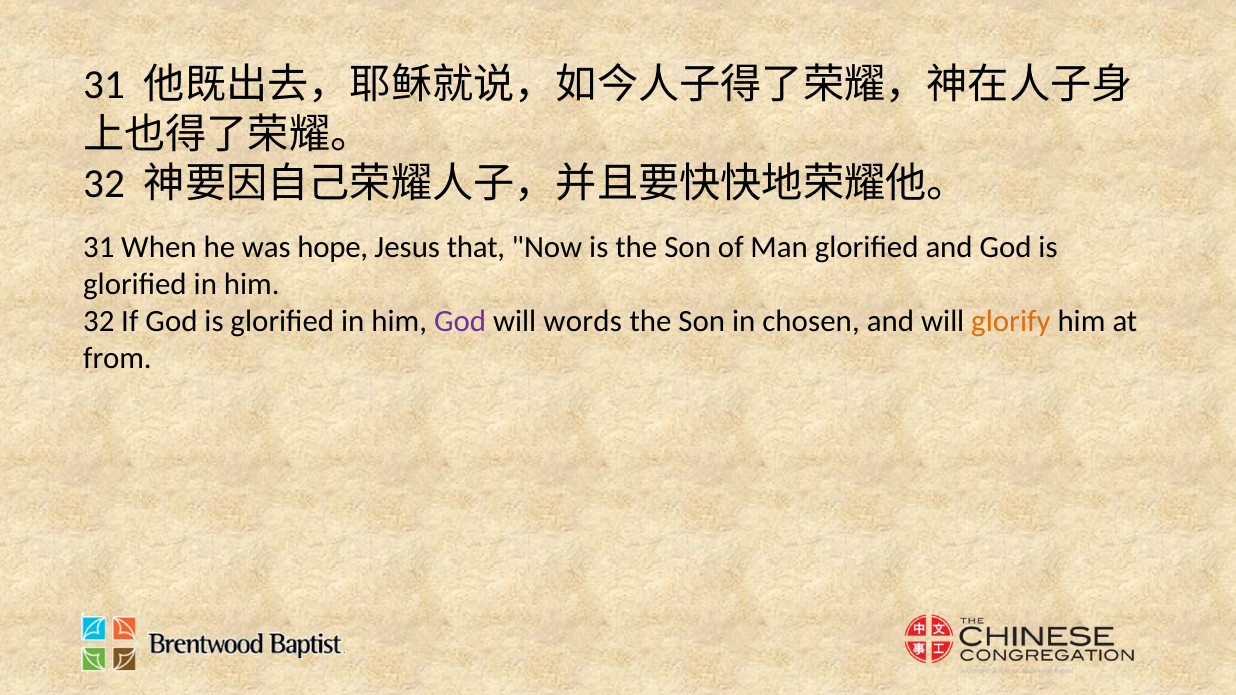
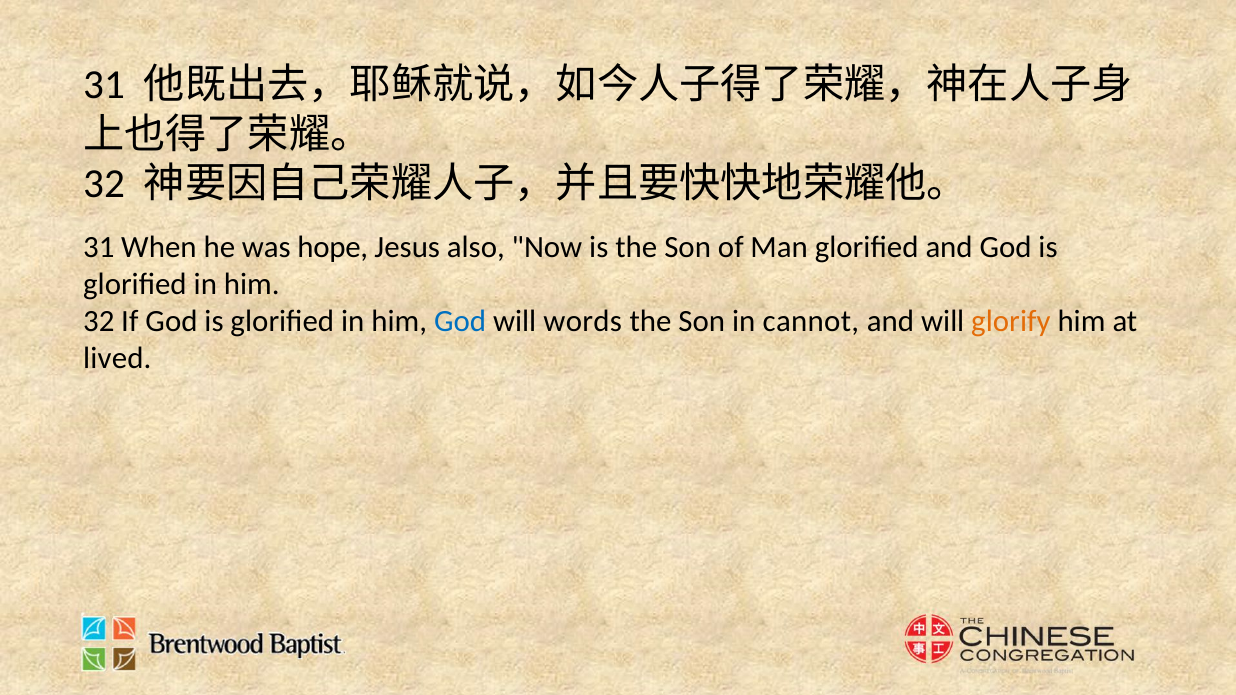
that: that -> also
God at (460, 321) colour: purple -> blue
chosen: chosen -> cannot
from: from -> lived
